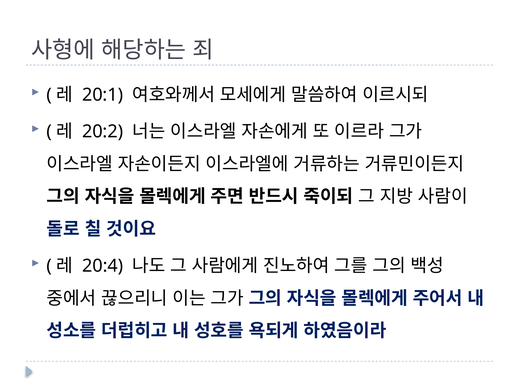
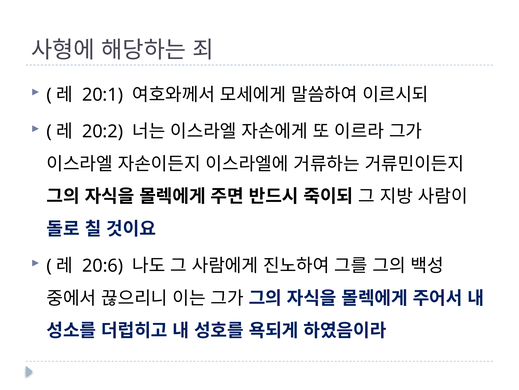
20:4: 20:4 -> 20:6
